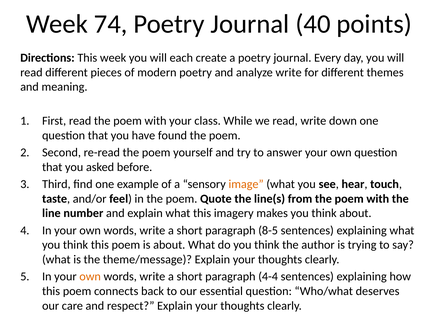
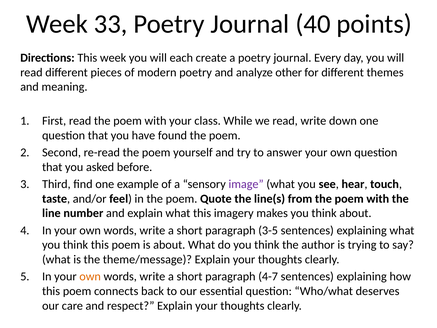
74: 74 -> 33
analyze write: write -> other
image colour: orange -> purple
8-5: 8-5 -> 3-5
4-4: 4-4 -> 4-7
